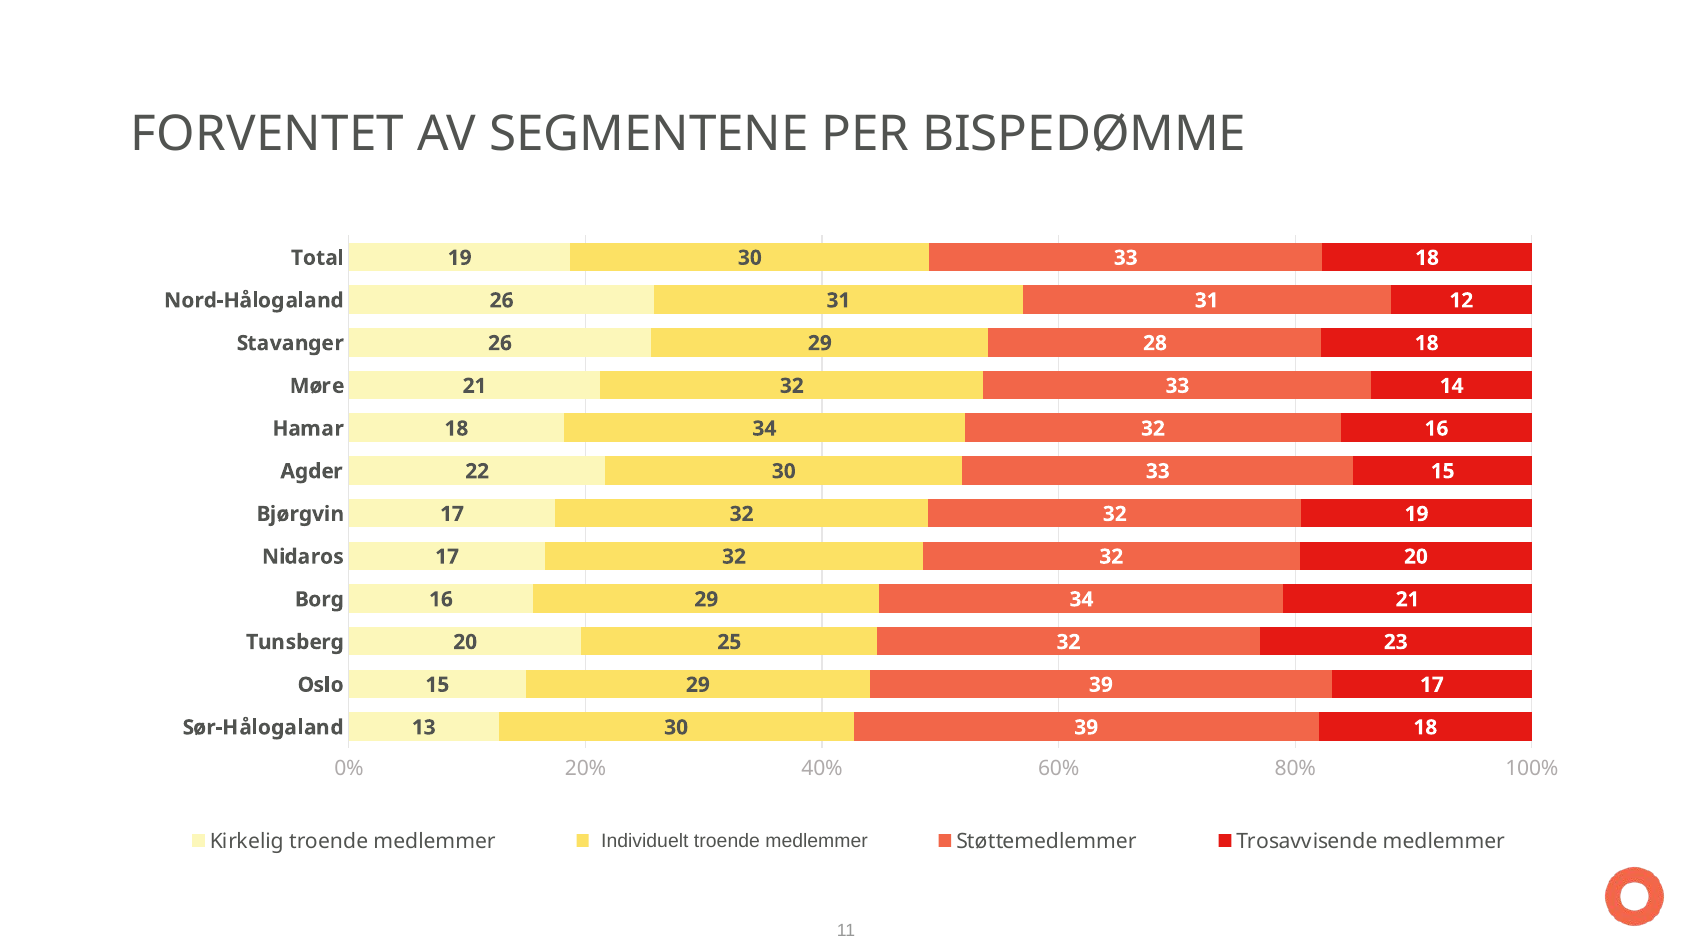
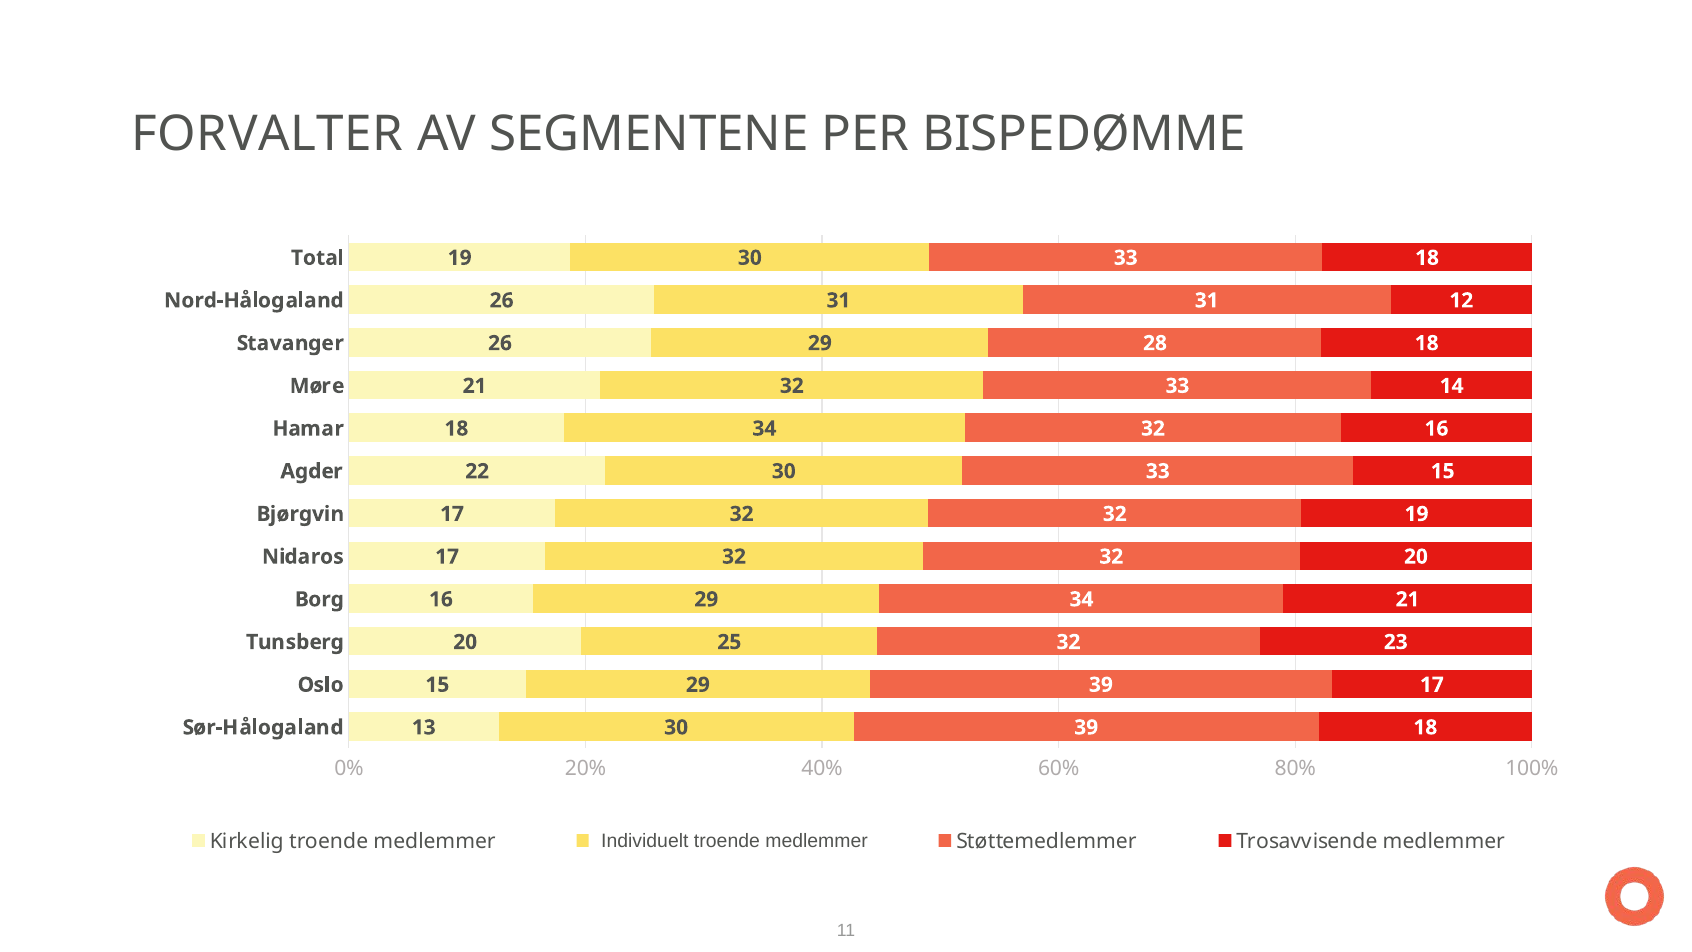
FORVENTET: FORVENTET -> FORVALTER
